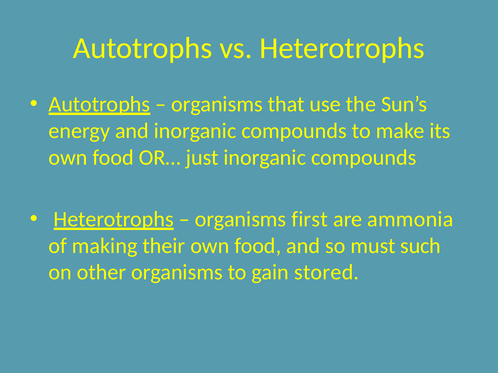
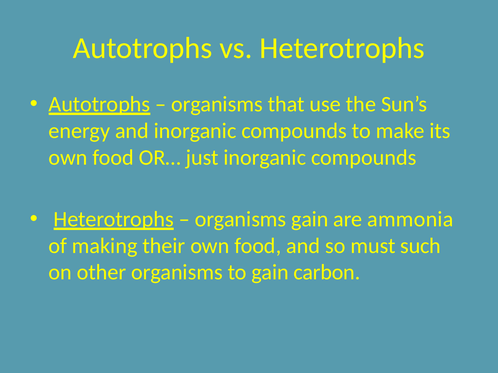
organisms first: first -> gain
stored: stored -> carbon
